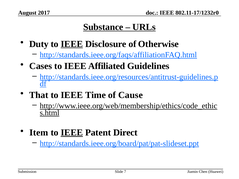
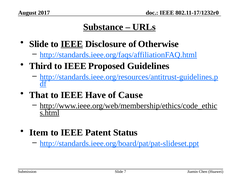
Duty at (39, 44): Duty -> Slide
Cases: Cases -> Third
Affiliated: Affiliated -> Proposed
Time: Time -> Have
IEEE at (72, 133) underline: present -> none
Direct: Direct -> Status
